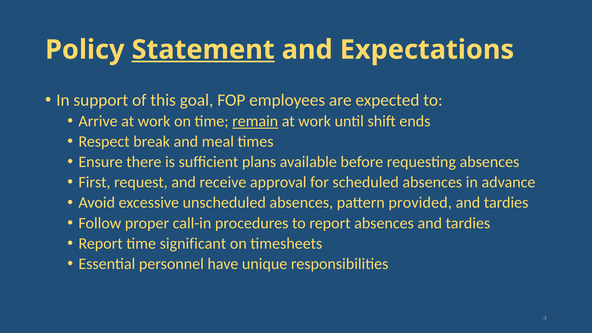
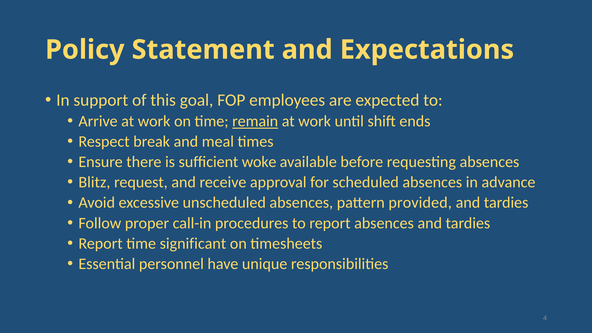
Statement underline: present -> none
plans: plans -> woke
First: First -> Blitz
